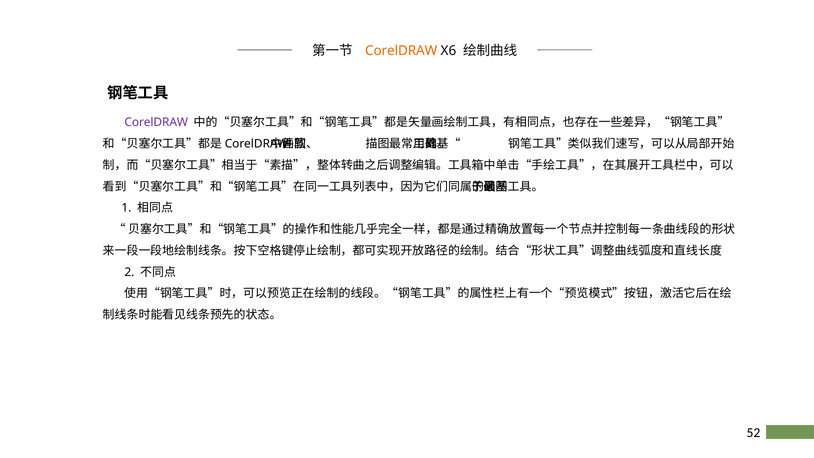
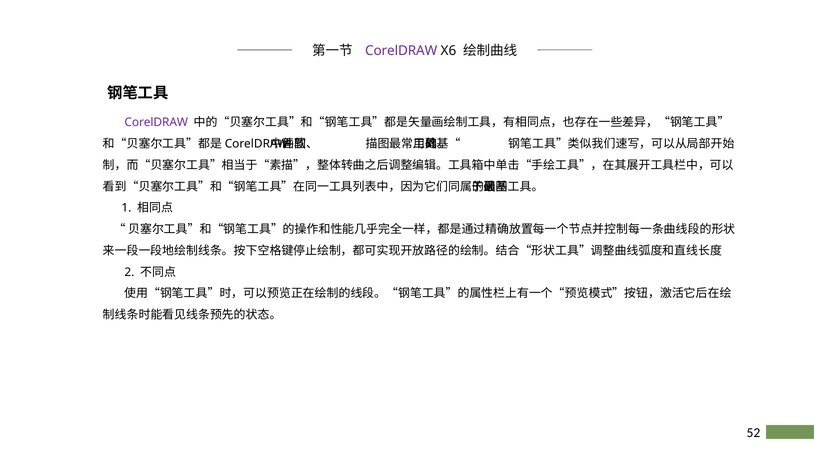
CorelDRAW at (401, 51) colour: orange -> purple
